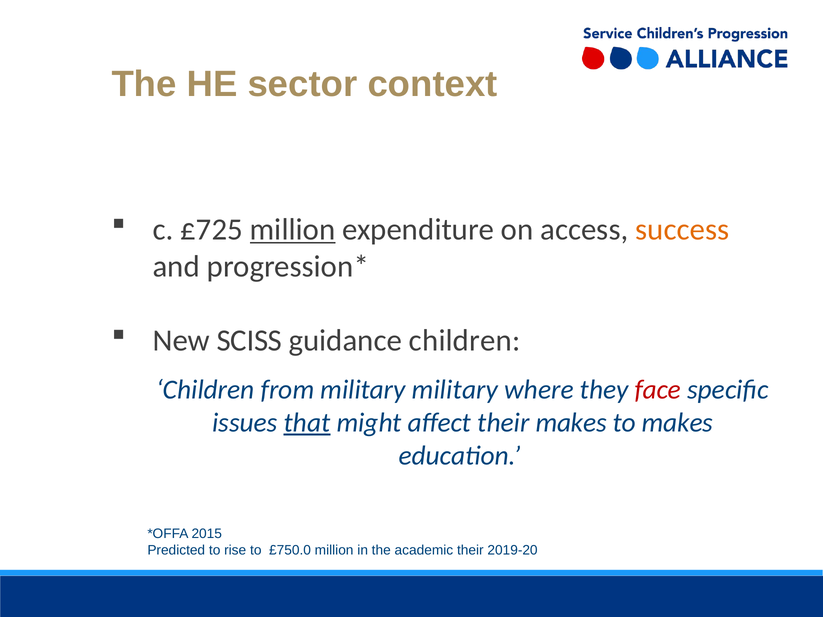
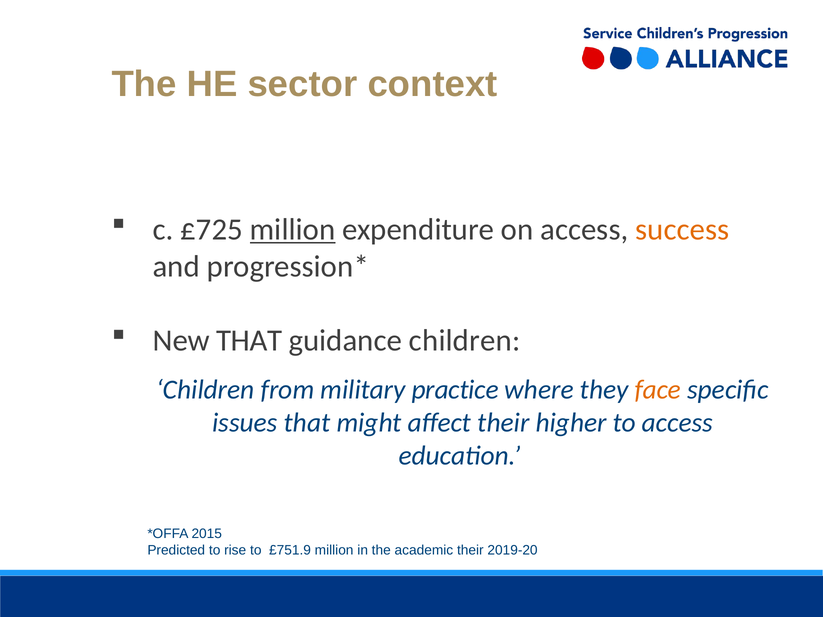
New SCISS: SCISS -> THAT
military military: military -> practice
face colour: red -> orange
that at (307, 423) underline: present -> none
their makes: makes -> higher
to makes: makes -> access
£750.0: £750.0 -> £751.9
